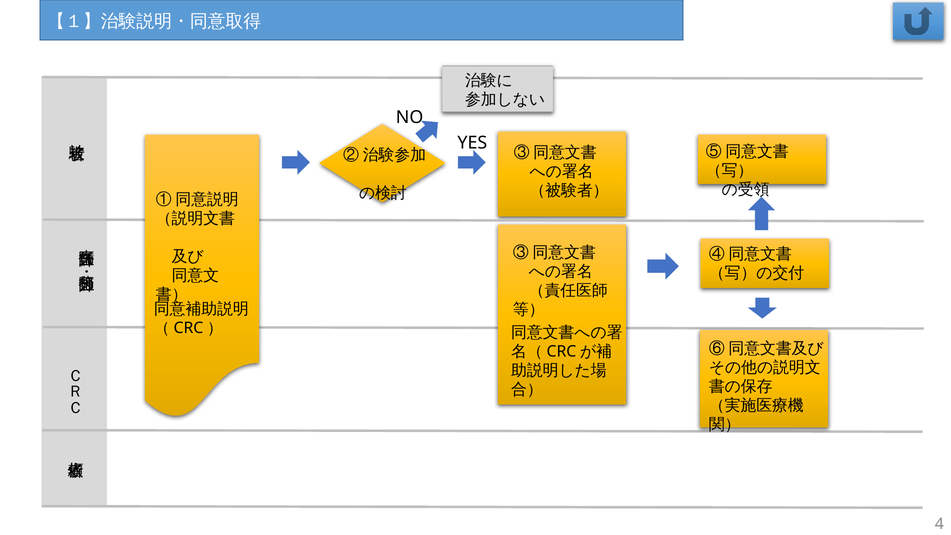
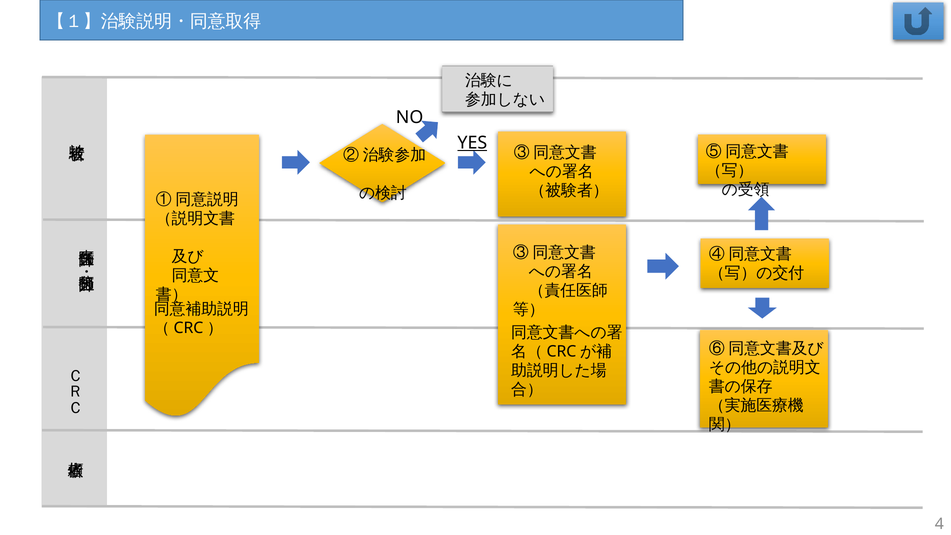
YES underline: none -> present
